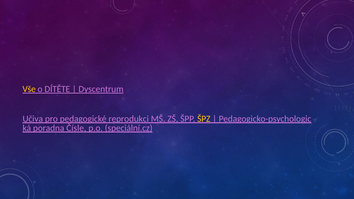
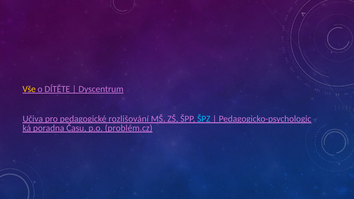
reprodukci: reprodukci -> rozlišování
ŠPZ colour: yellow -> light blue
Čísle: Čísle -> Času
speciální.cz: speciální.cz -> problém.cz
